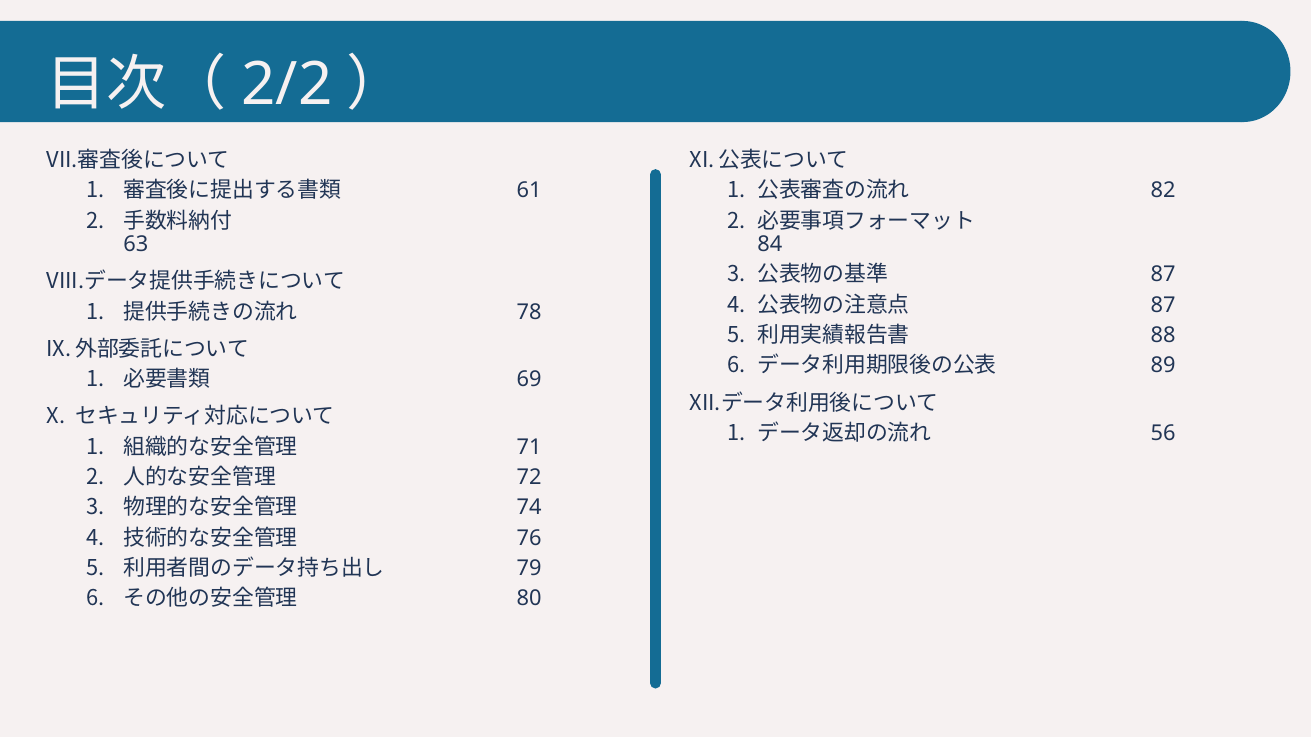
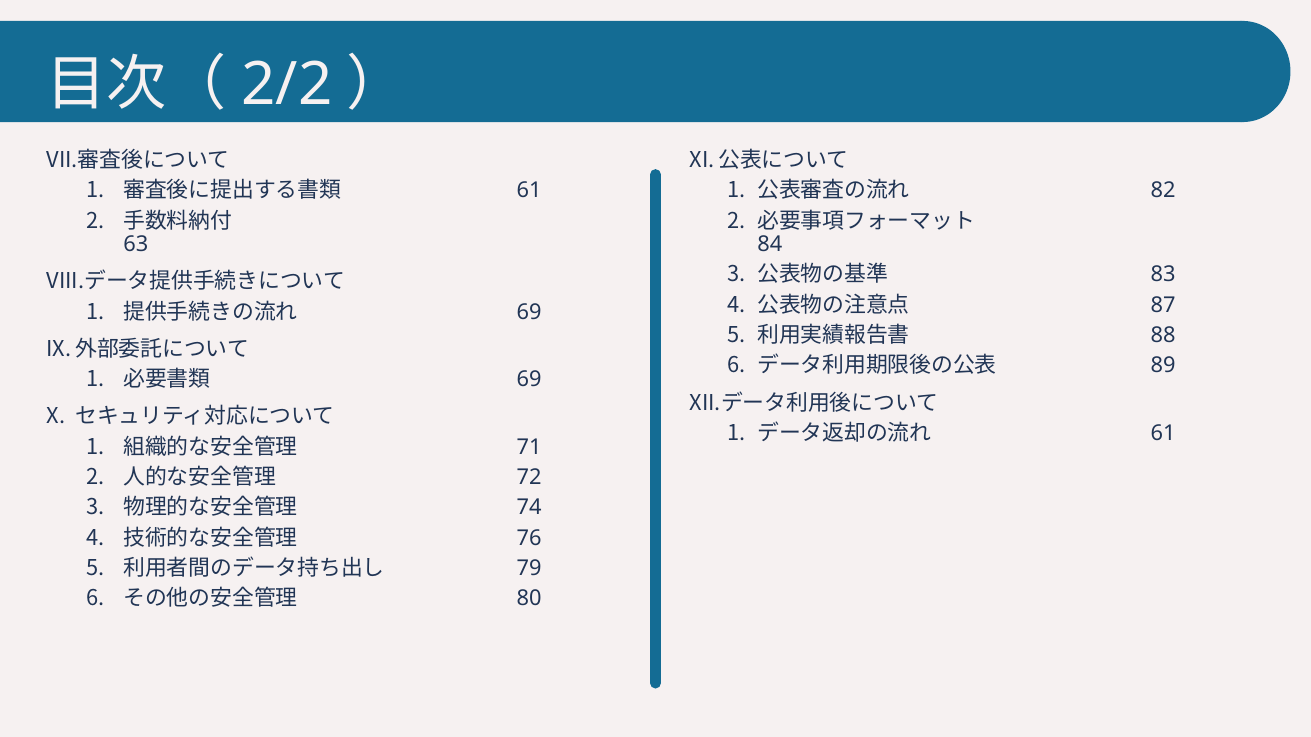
87 at (1163, 275): 87 -> 83
78 at (529, 312): 78 -> 69
56 at (1163, 434): 56 -> 61
